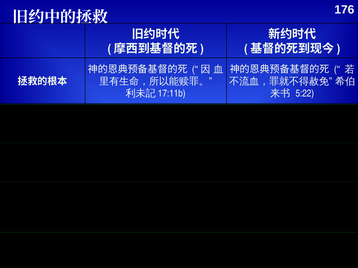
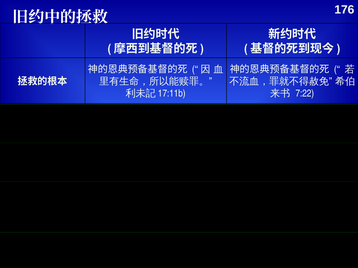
5:22: 5:22 -> 7:22
